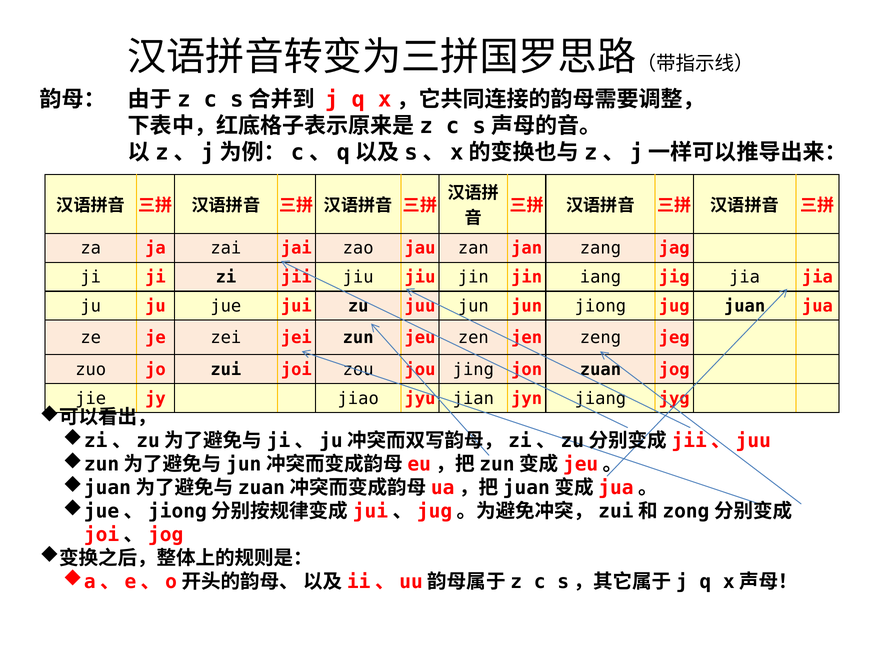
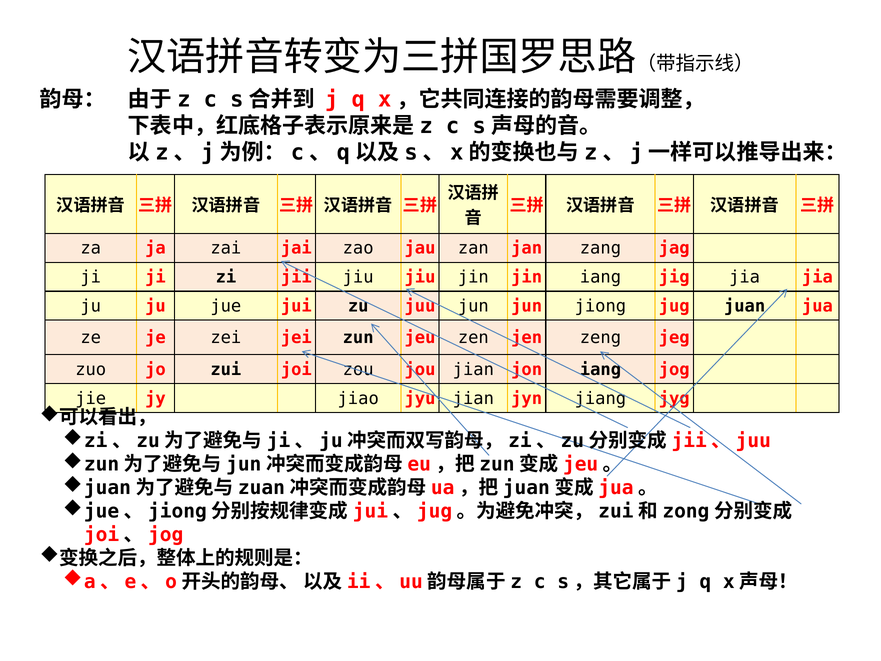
jou jing: jing -> jian
jon zuan: zuan -> iang
